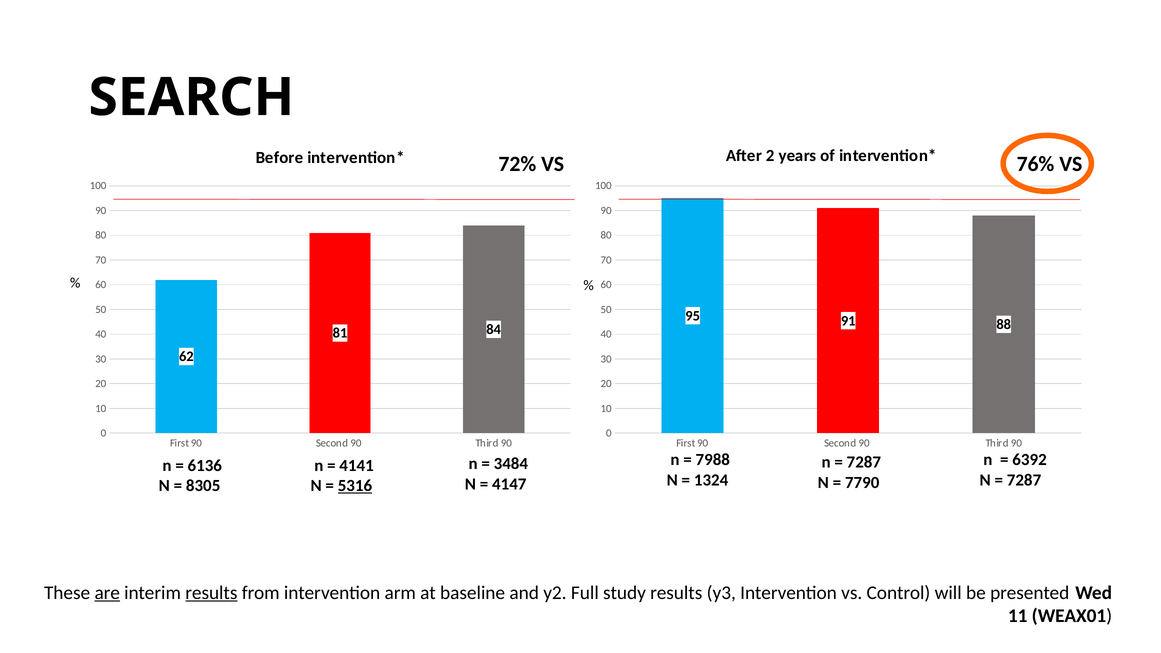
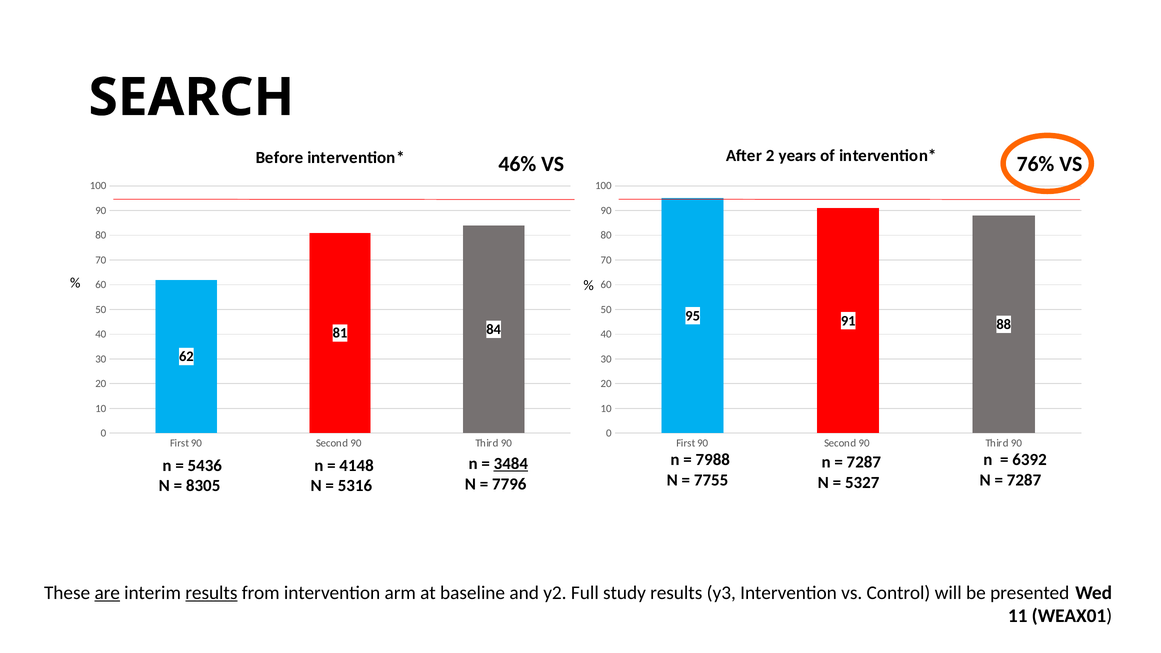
72%: 72% -> 46%
3484 underline: none -> present
6136: 6136 -> 5436
4141: 4141 -> 4148
1324: 1324 -> 7755
7790: 7790 -> 5327
4147: 4147 -> 7796
5316 underline: present -> none
